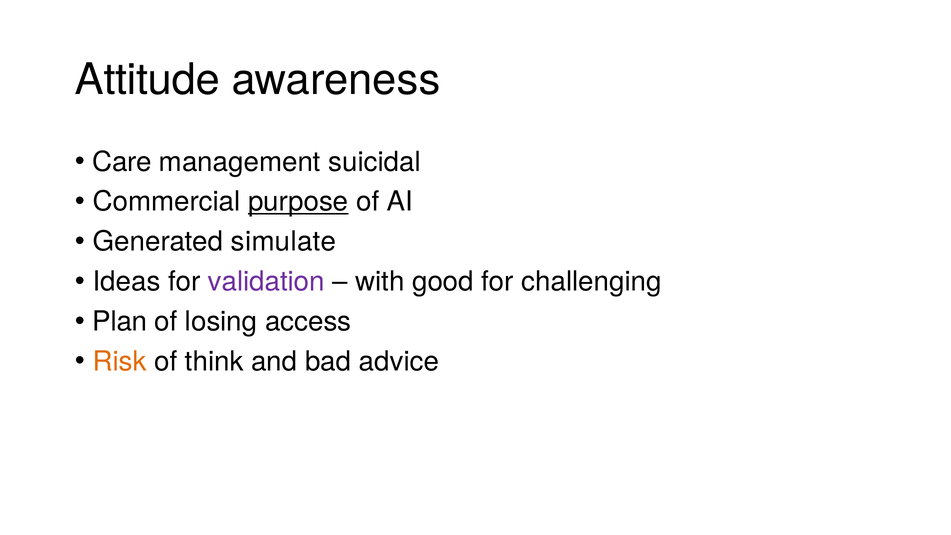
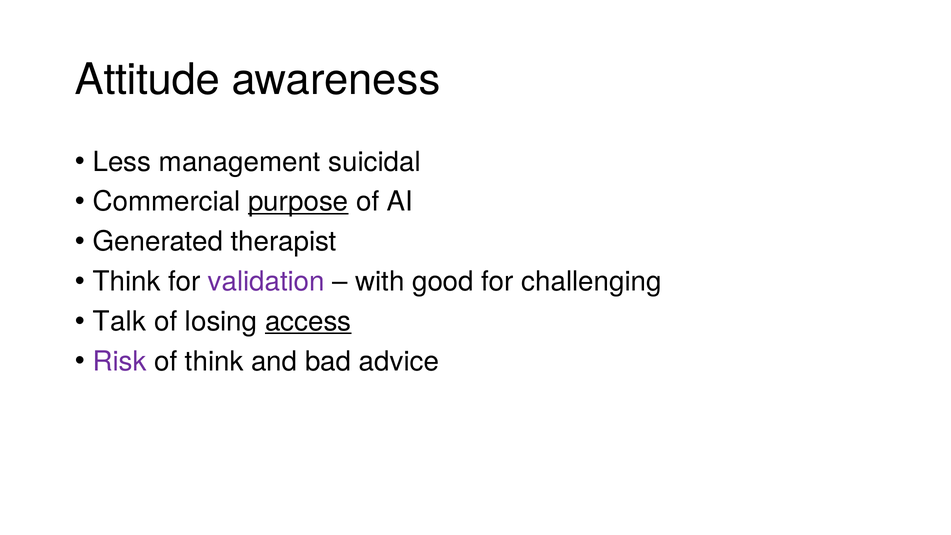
Care: Care -> Less
simulate: simulate -> therapist
Ideas at (127, 282): Ideas -> Think
Plan: Plan -> Talk
access underline: none -> present
Risk colour: orange -> purple
